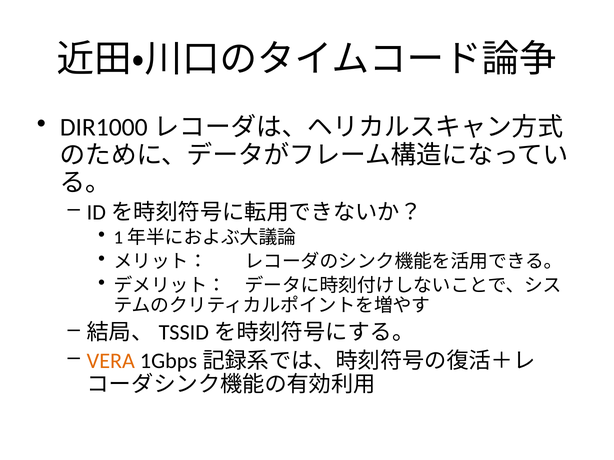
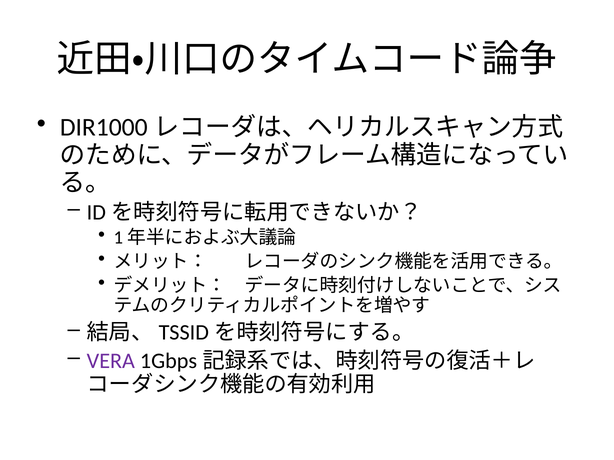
VERA colour: orange -> purple
